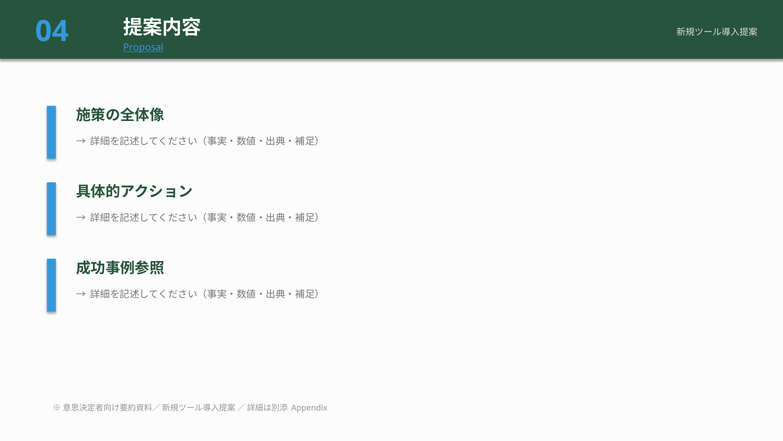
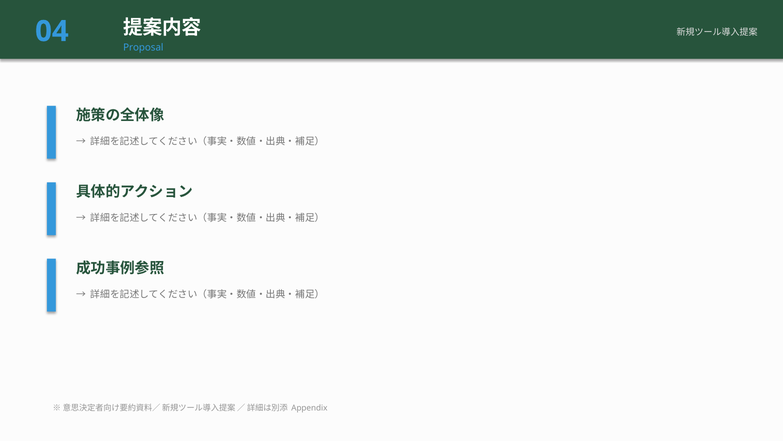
Proposal underline: present -> none
